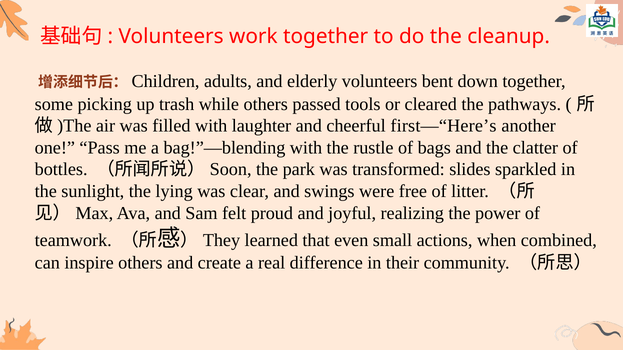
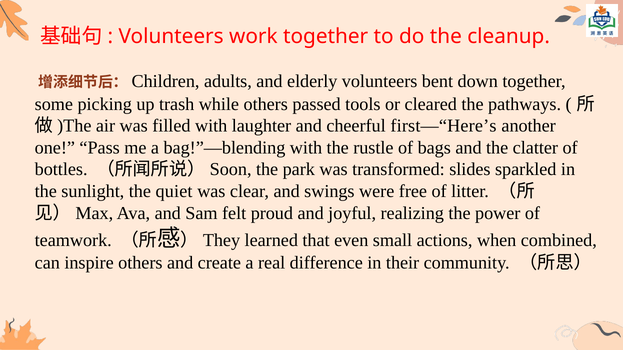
lying: lying -> quiet
